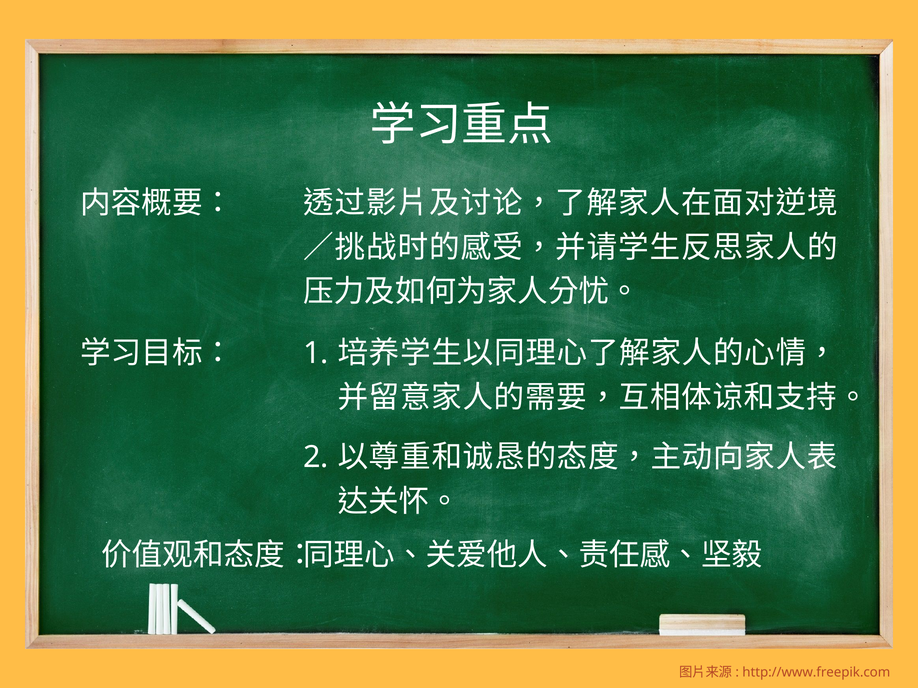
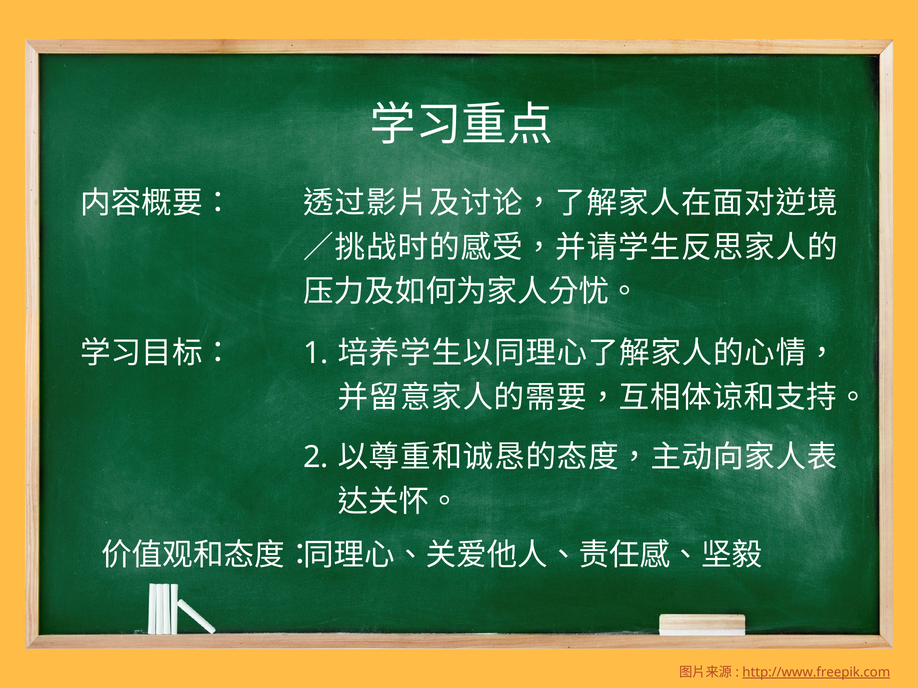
http://www.freepik.com underline: none -> present
